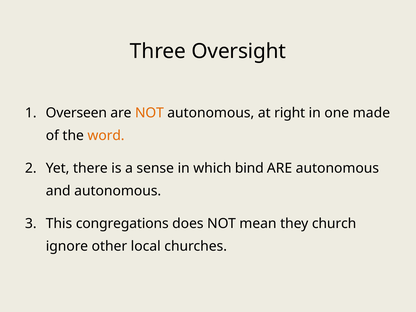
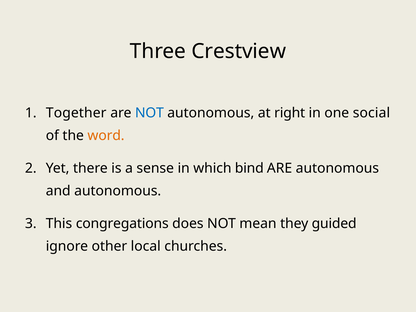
Oversight: Oversight -> Crestview
Overseen: Overseen -> Together
NOT at (149, 113) colour: orange -> blue
made: made -> social
church: church -> guided
